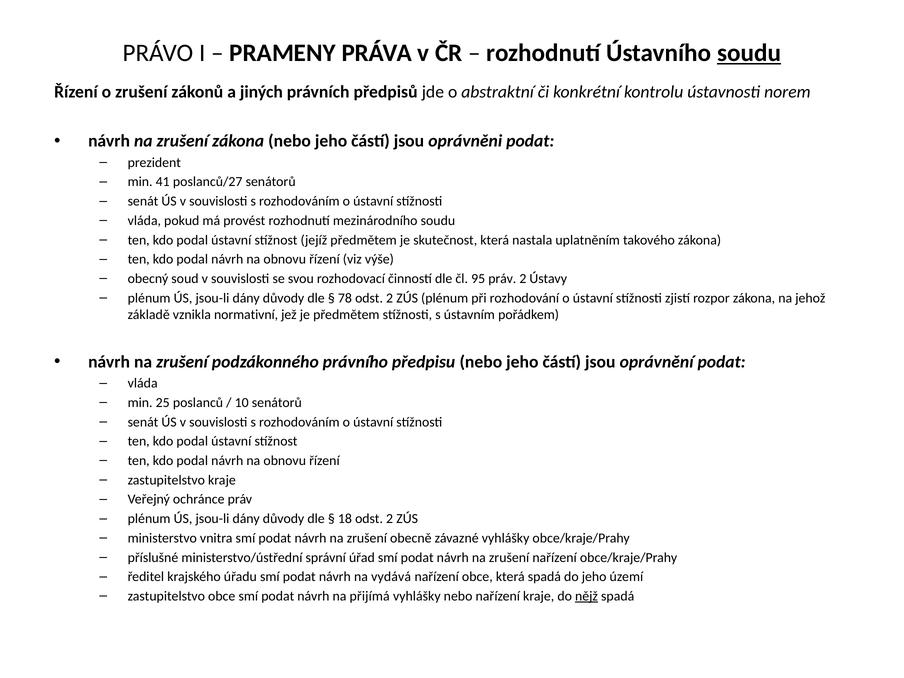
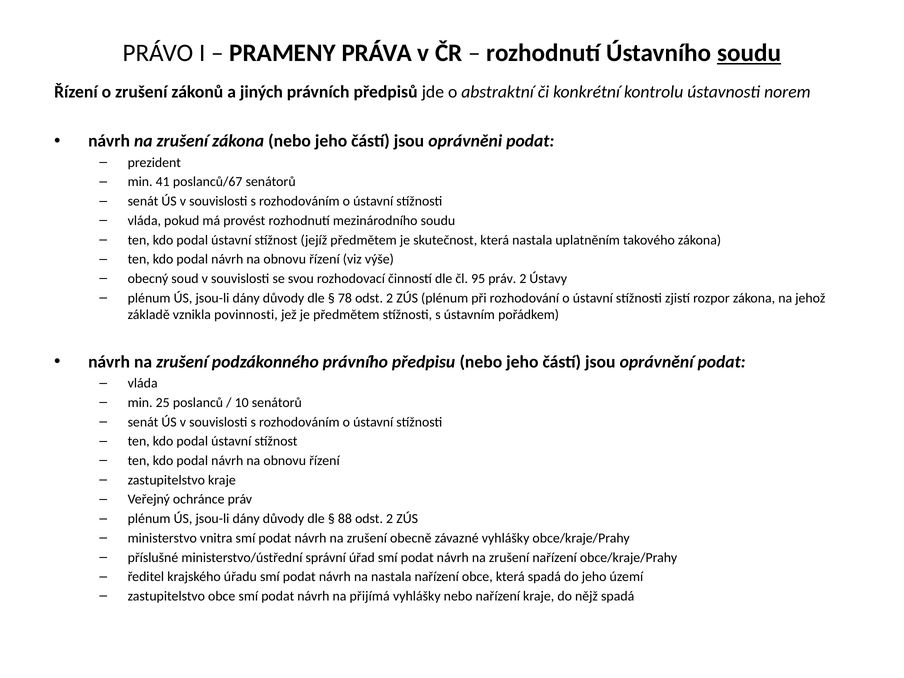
poslanců/27: poslanců/27 -> poslanců/67
normativní: normativní -> povinnosti
18: 18 -> 88
na vydává: vydává -> nastala
nějž underline: present -> none
